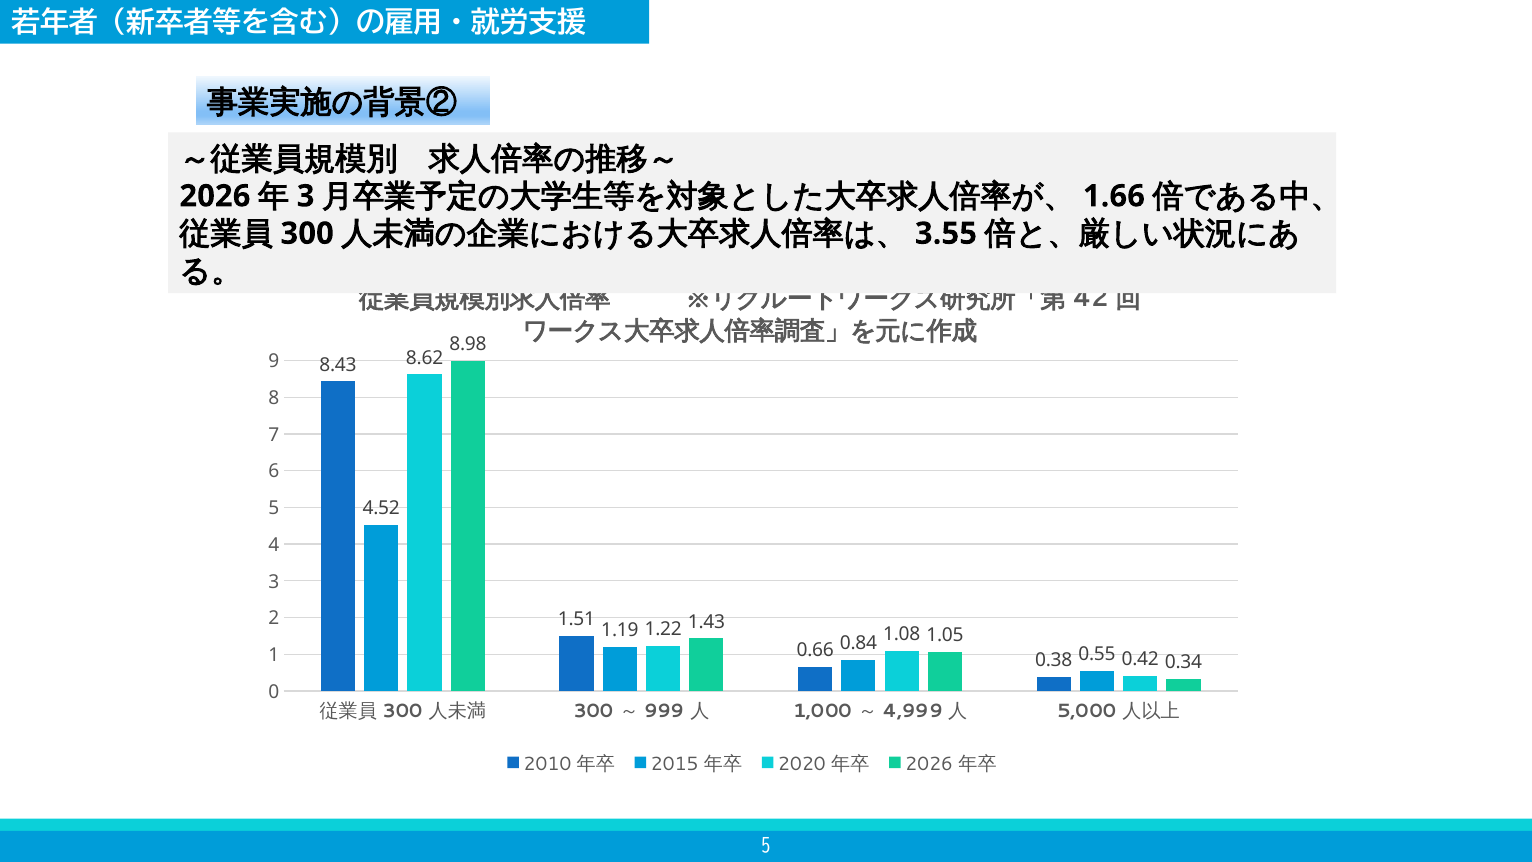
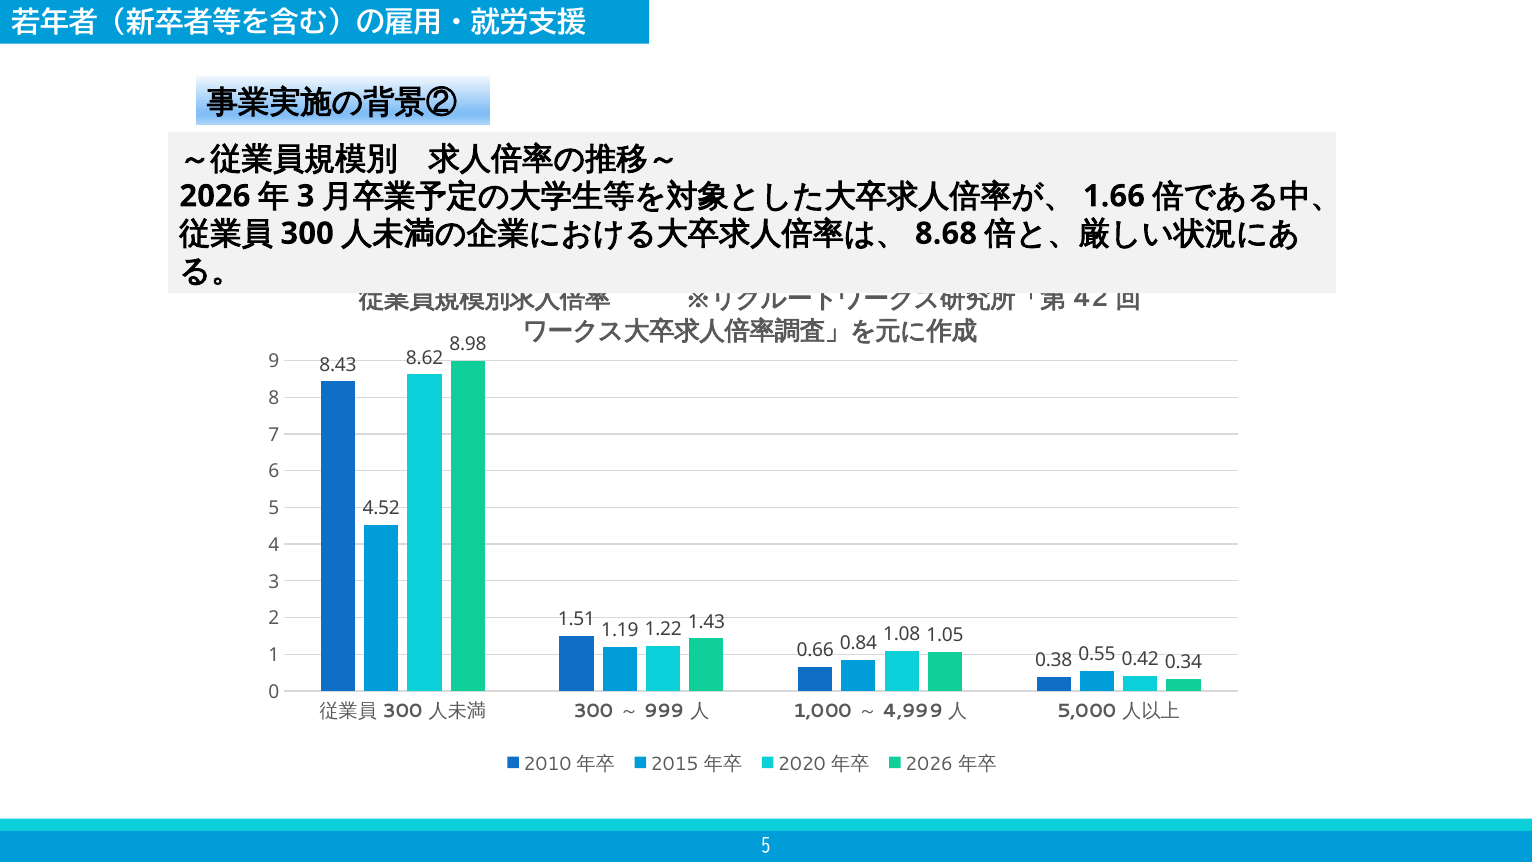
3.55: 3.55 -> 8.68
